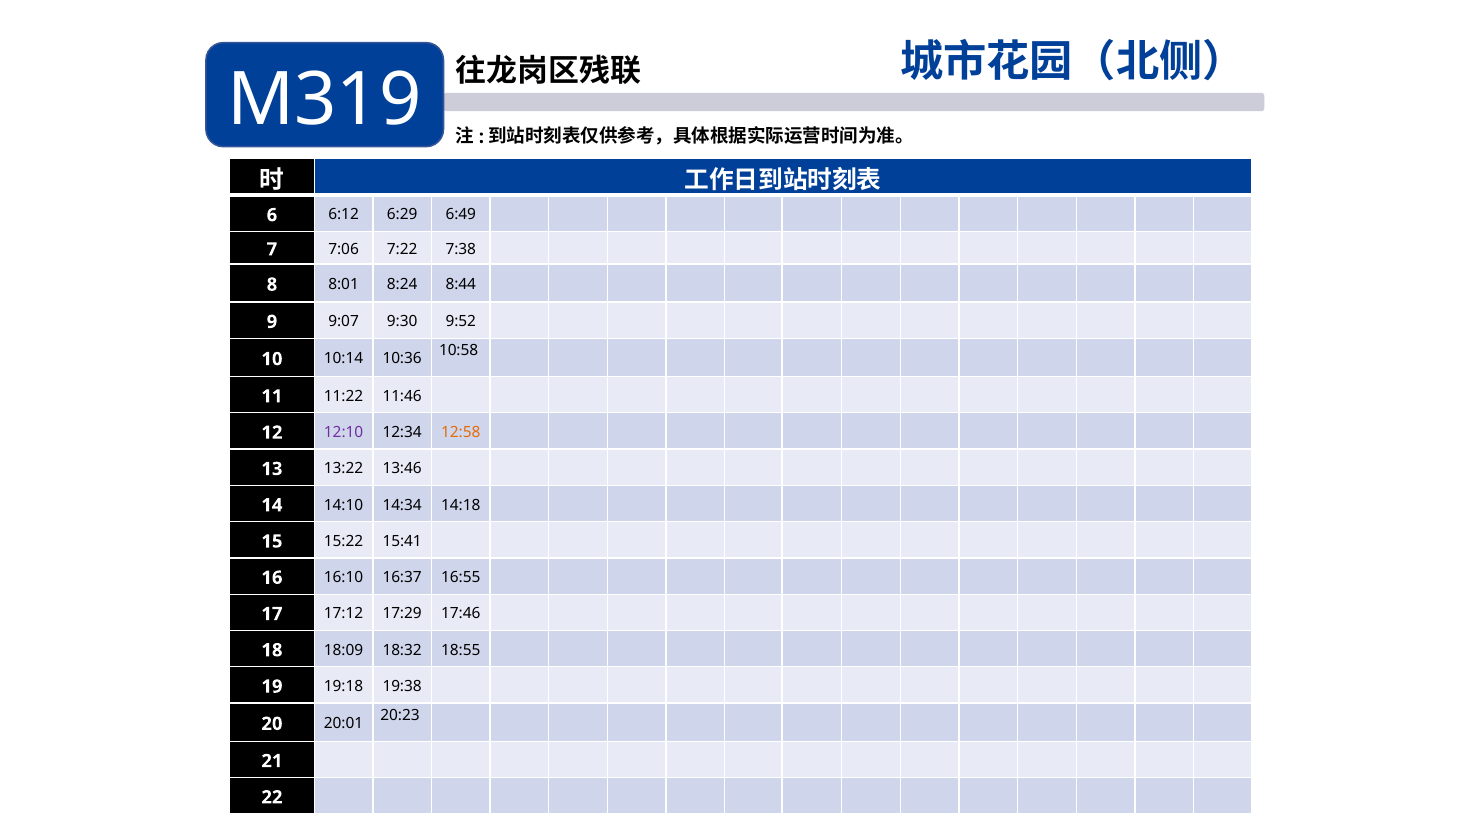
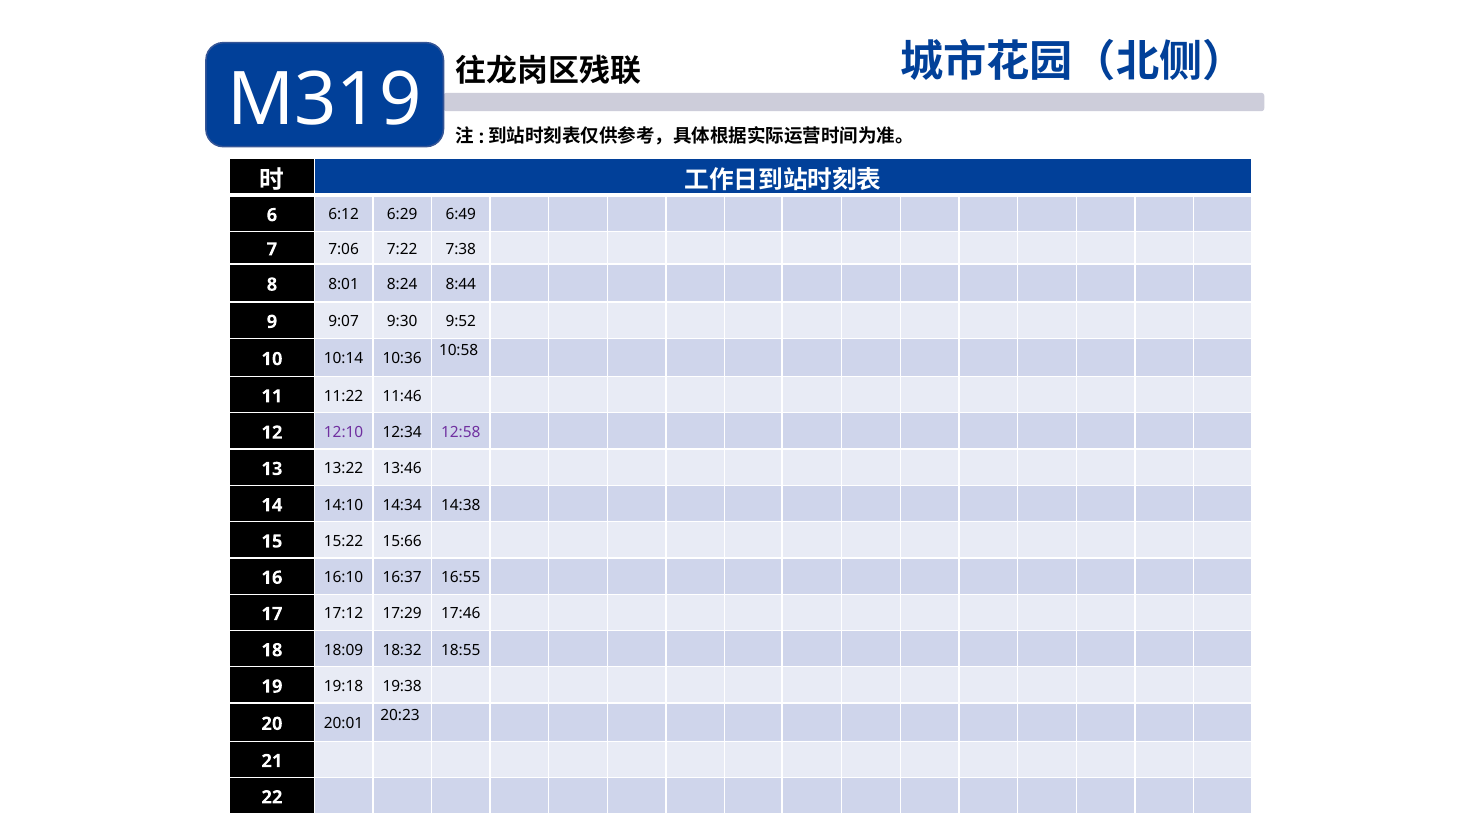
12:58 colour: orange -> purple
14:18: 14:18 -> 14:38
15:41: 15:41 -> 15:66
